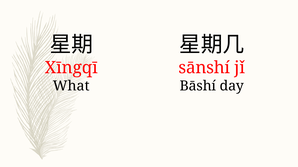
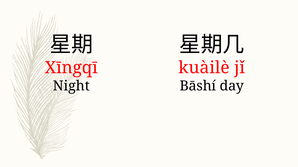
sānshí: sānshí -> kuàilè
What: What -> Night
